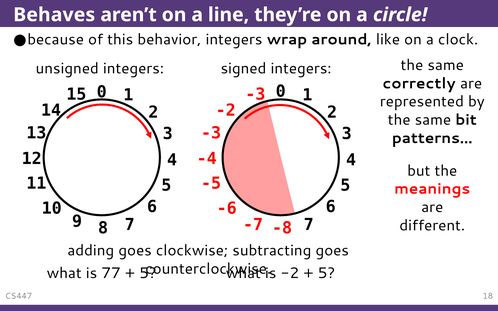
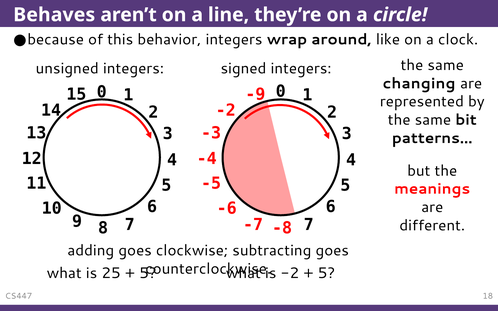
correctly: correctly -> changing
-3 at (256, 94): -3 -> -9
77: 77 -> 25
